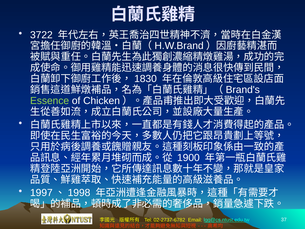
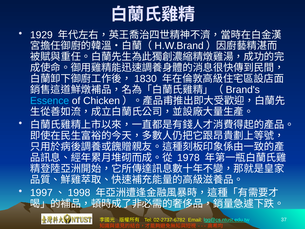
3722: 3722 -> 1929
Essence colour: light green -> light blue
1900: 1900 -> 1978
